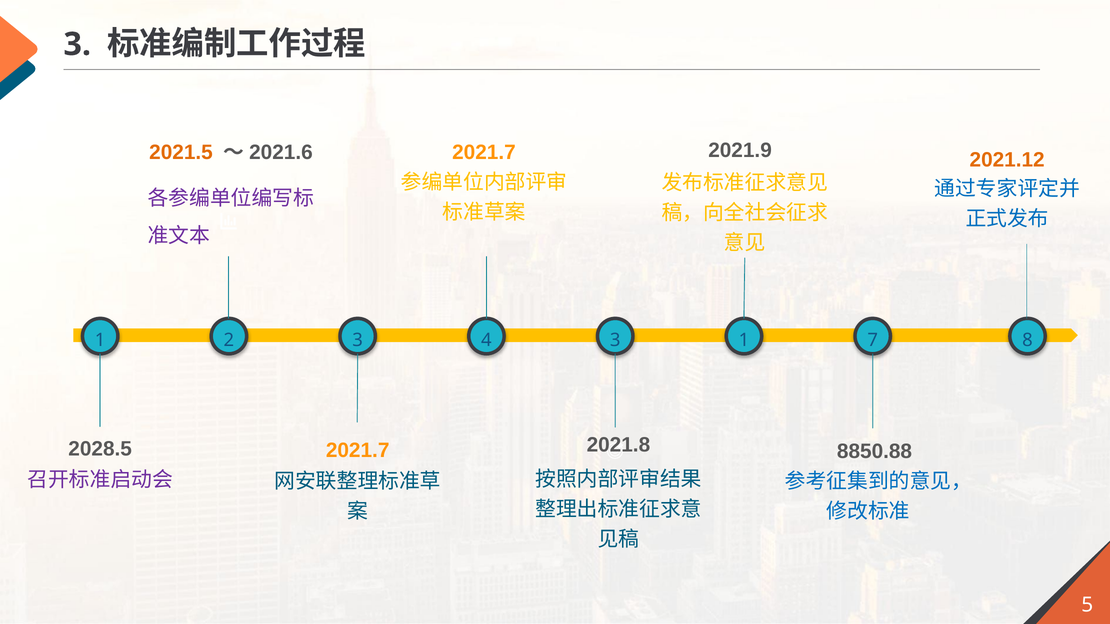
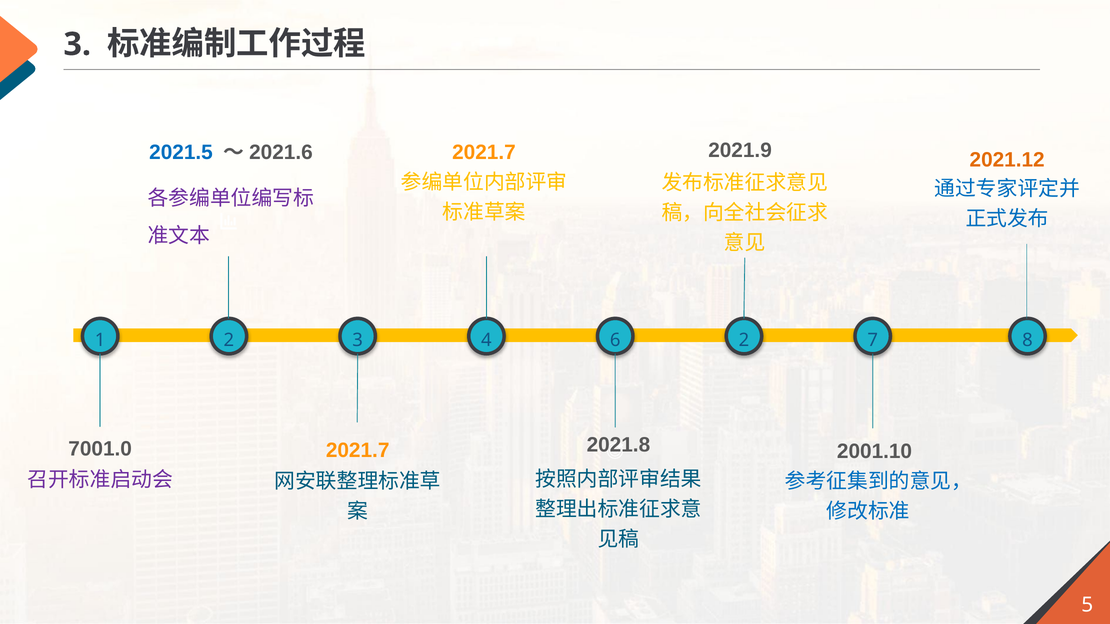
2021.5 colour: orange -> blue
3 3: 3 -> 6
4 1: 1 -> 2
2028.5: 2028.5 -> 7001.0
8850.88: 8850.88 -> 2001.10
